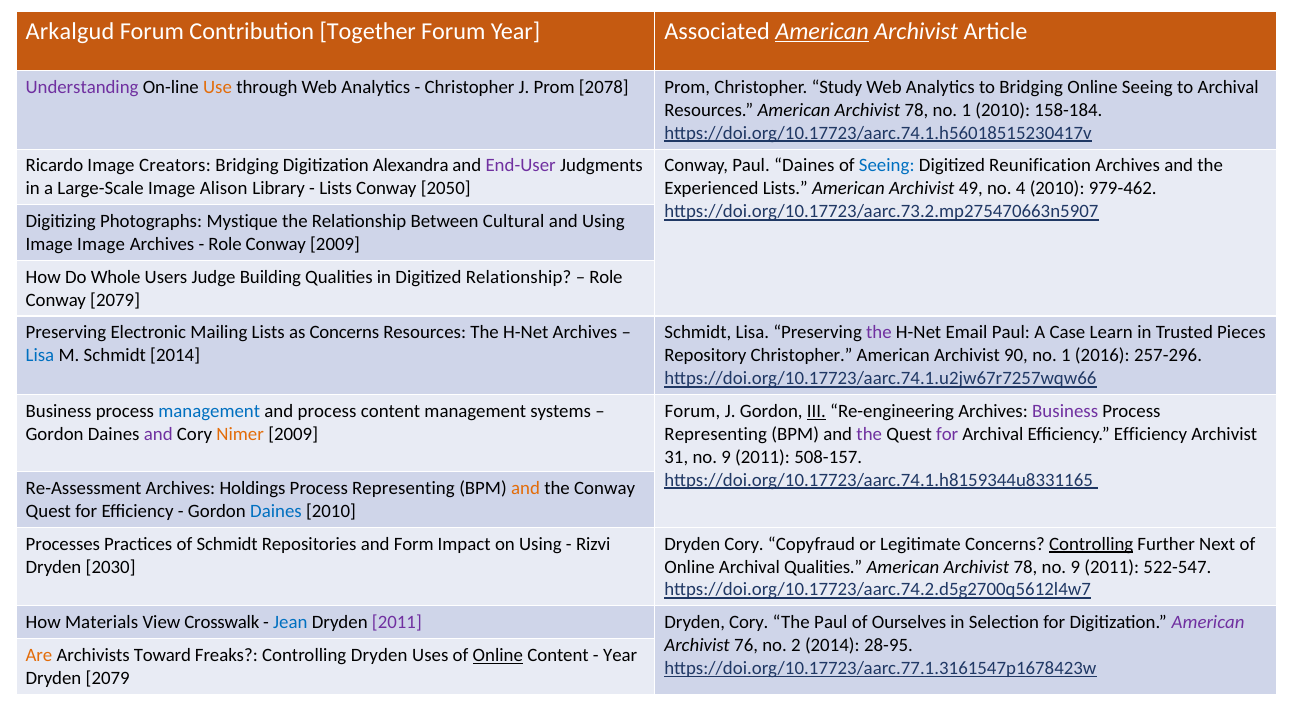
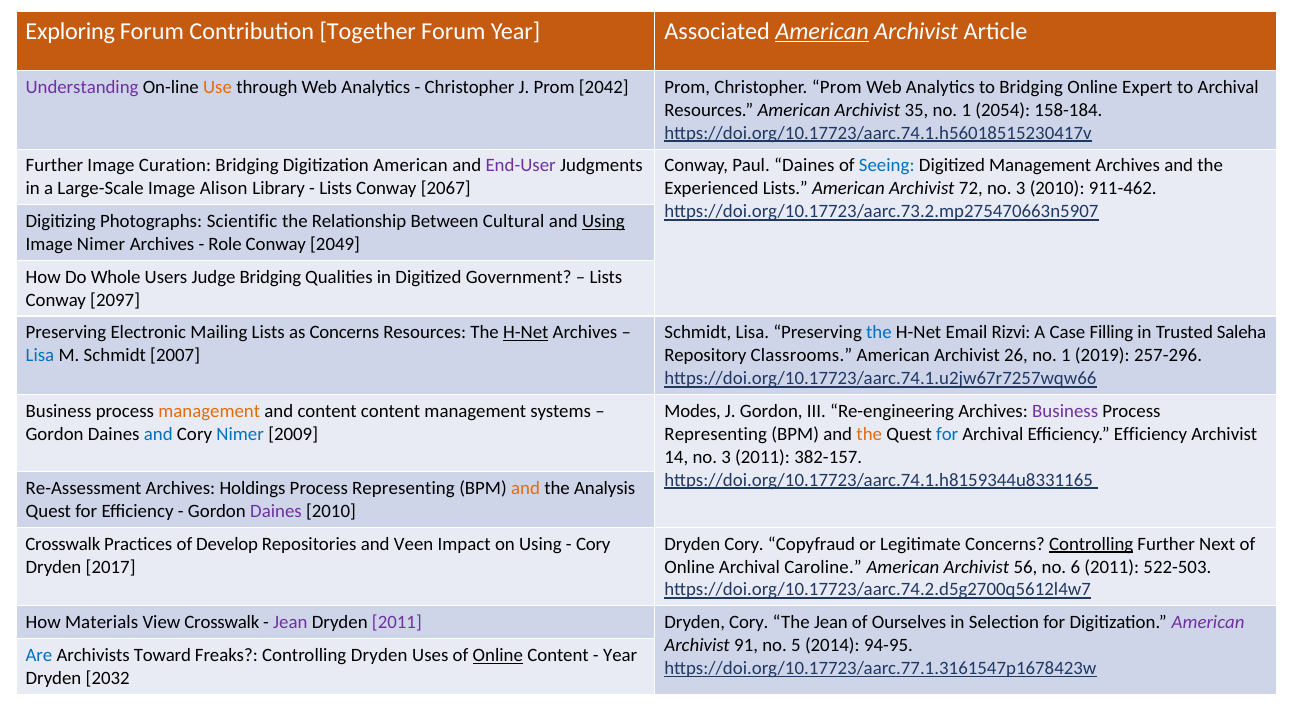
Arkalgud: Arkalgud -> Exploring
2078: 2078 -> 2042
Christopher Study: Study -> Prom
Online Seeing: Seeing -> Expert
Resources American Archivist 78: 78 -> 35
1 2010: 2010 -> 2054
Ricardo at (54, 166): Ricardo -> Further
Creators: Creators -> Curation
Bridging Digitization Alexandra: Alexandra -> American
Digitized Reunification: Reunification -> Management
2050: 2050 -> 2067
49: 49 -> 72
4 at (1021, 189): 4 -> 3
979-462: 979-462 -> 911-462
Mystique: Mystique -> Scientific
Using at (603, 221) underline: none -> present
Image Image: Image -> Nimer
Conway 2009: 2009 -> 2049
Judge Building: Building -> Bridging
Digitized Relationship: Relationship -> Government
Role at (606, 277): Role -> Lists
Conway 2079: 2079 -> 2097
H-Net at (526, 332) underline: none -> present
the at (879, 332) colour: purple -> blue
Email Paul: Paul -> Rizvi
Learn: Learn -> Filling
Pieces: Pieces -> Saleha
Schmidt 2014: 2014 -> 2007
Repository Christopher: Christopher -> Classrooms
90: 90 -> 26
2016: 2016 -> 2019
management at (209, 411) colour: blue -> orange
and process: process -> content
Forum at (693, 411): Forum -> Modes
III underline: present -> none
and at (158, 434) colour: purple -> blue
Nimer at (240, 434) colour: orange -> blue
the at (869, 434) colour: purple -> orange
for at (947, 434) colour: purple -> blue
31: 31 -> 14
9 at (726, 457): 9 -> 3
508-157: 508-157 -> 382-157
the Conway: Conway -> Analysis
Daines at (276, 511) colour: blue -> purple
Processes at (63, 544): Processes -> Crosswalk
of Schmidt: Schmidt -> Develop
Form: Form -> Veen
Rizvi at (593, 544): Rizvi -> Cory
2030: 2030 -> 2017
Archival Qualities: Qualities -> Caroline
78 at (1025, 567): 78 -> 56
9 at (1075, 567): 9 -> 6
522-547: 522-547 -> 522-503
Jean at (290, 622) colour: blue -> purple
The Paul: Paul -> Jean
76: 76 -> 91
2: 2 -> 5
28-95: 28-95 -> 94-95
Are colour: orange -> blue
Dryden 2079: 2079 -> 2032
